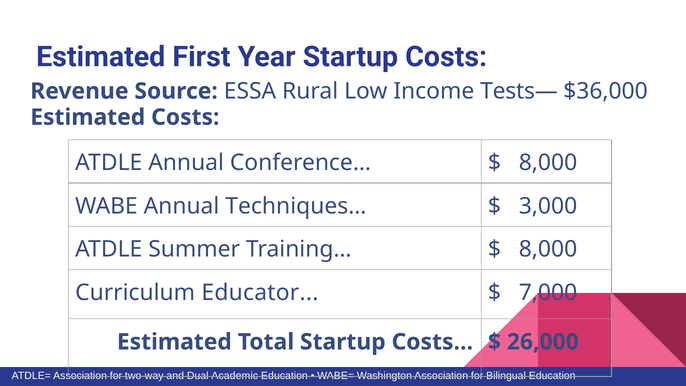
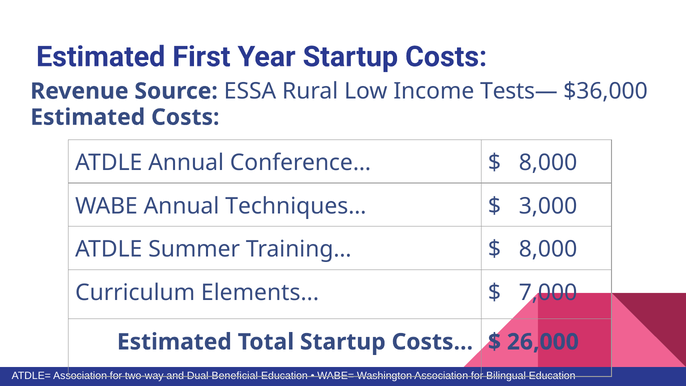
Educator: Educator -> Elements
Academic: Academic -> Beneficial
